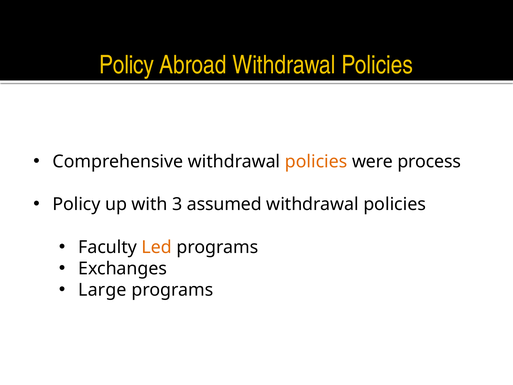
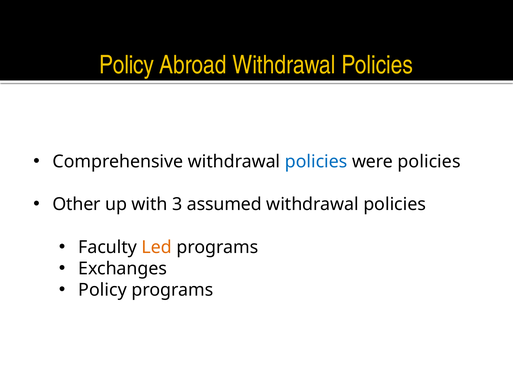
policies at (316, 162) colour: orange -> blue
were process: process -> policies
Policy at (77, 204): Policy -> Other
Large at (102, 290): Large -> Policy
